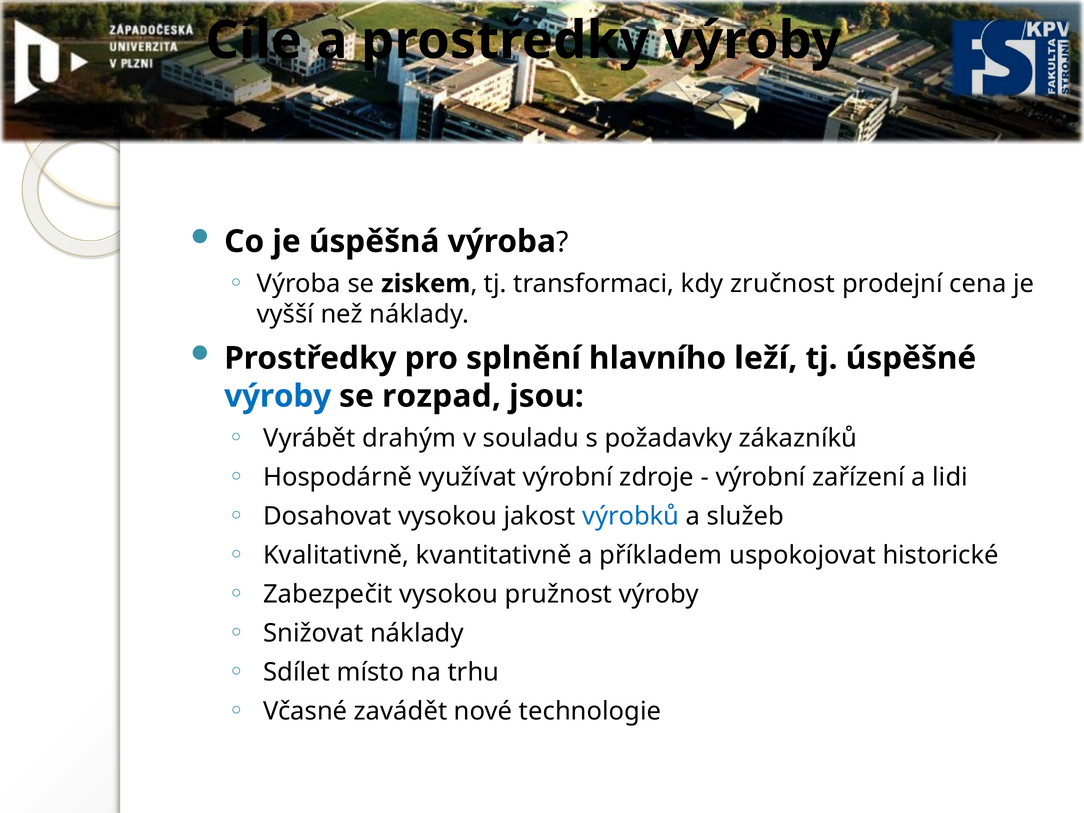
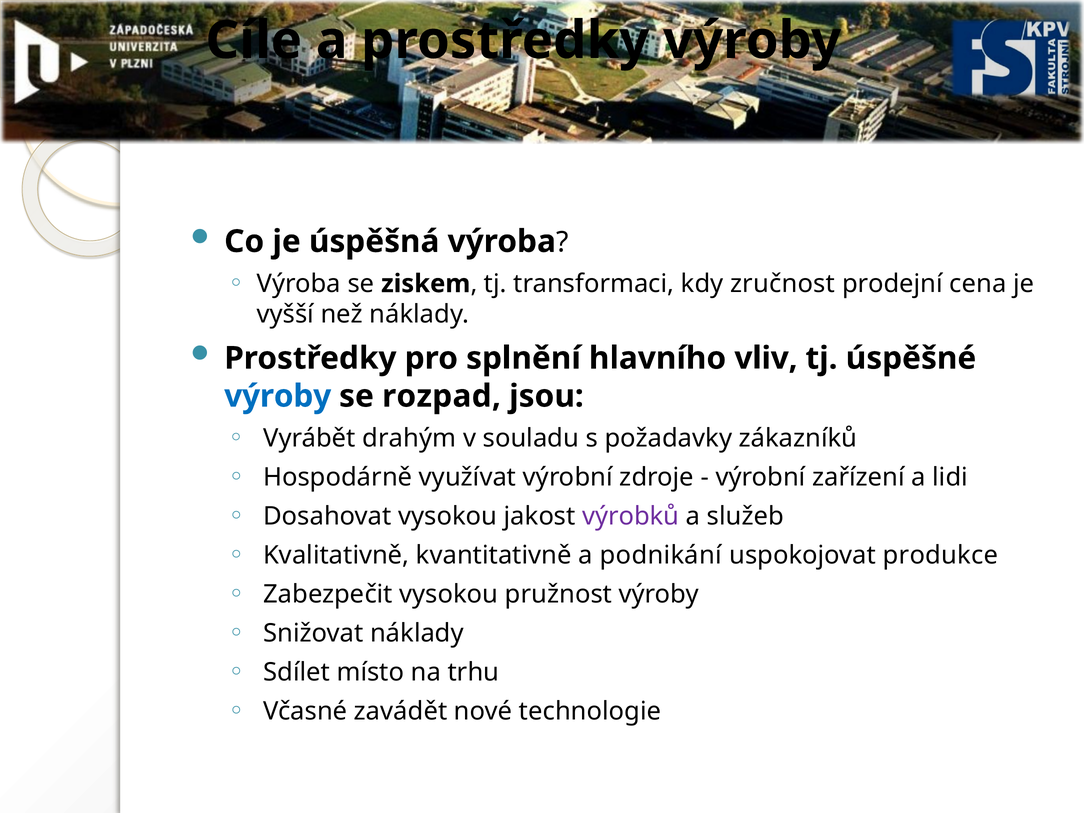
leží: leží -> vliv
výrobků colour: blue -> purple
příkladem: příkladem -> podnikání
historické: historické -> produkce
